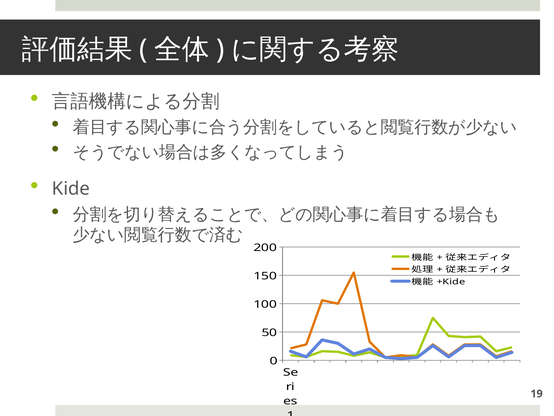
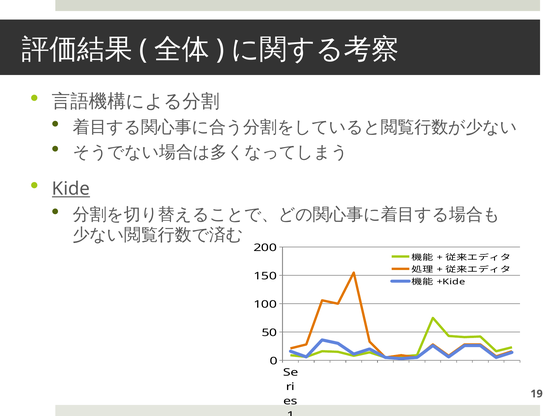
Kide underline: none -> present
